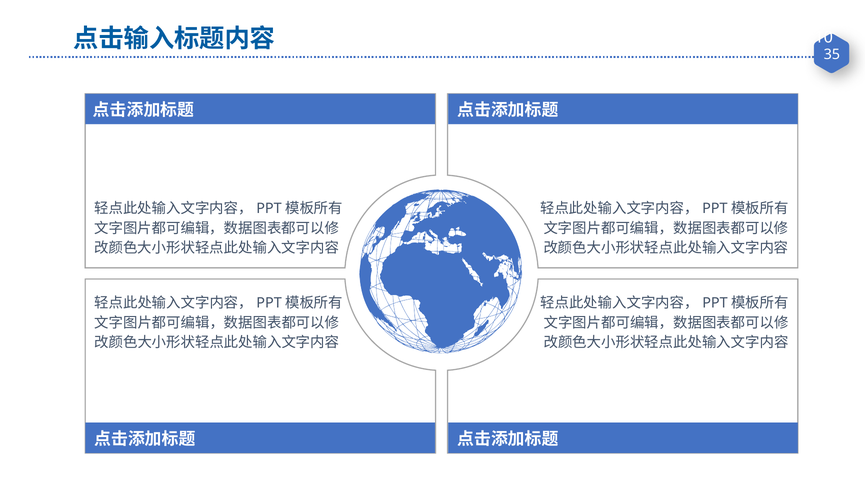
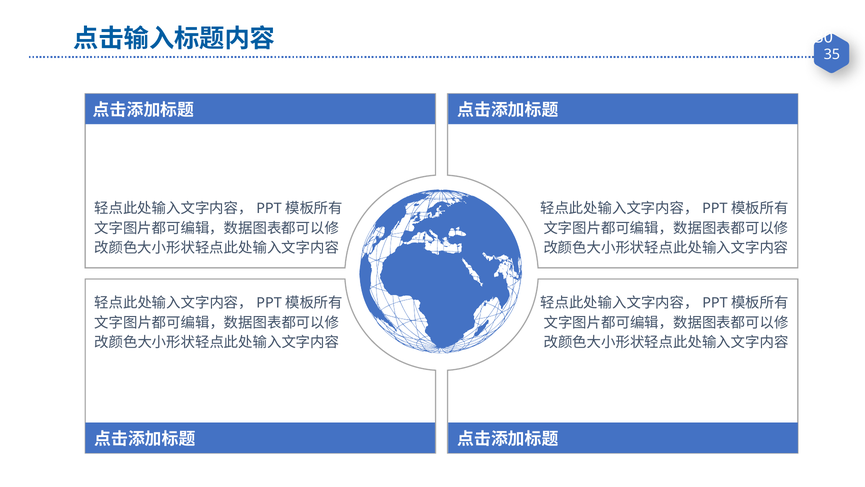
10: 10 -> 30
